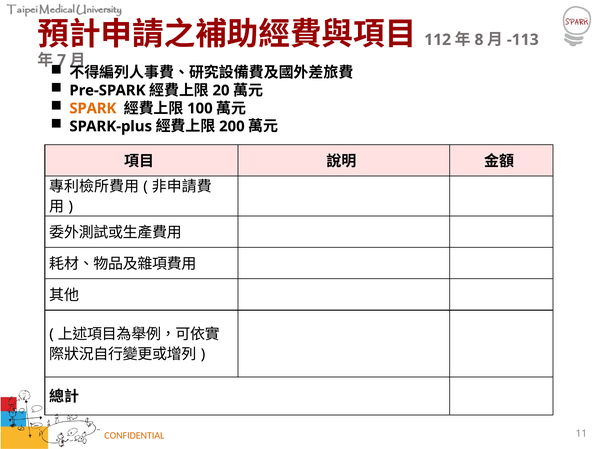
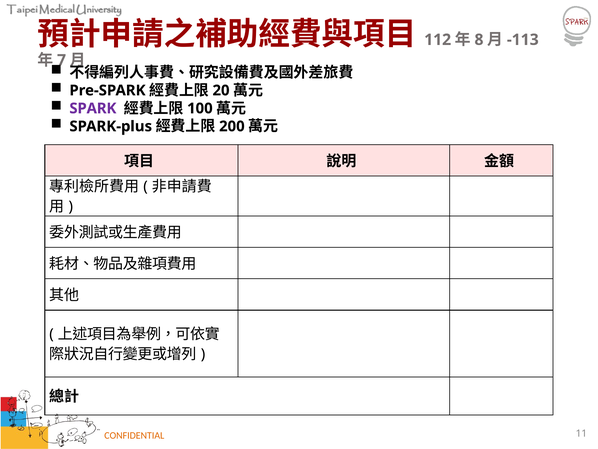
SPARK colour: orange -> purple
